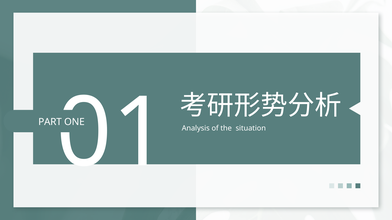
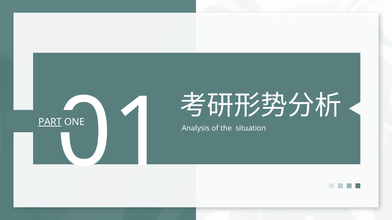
PART underline: none -> present
